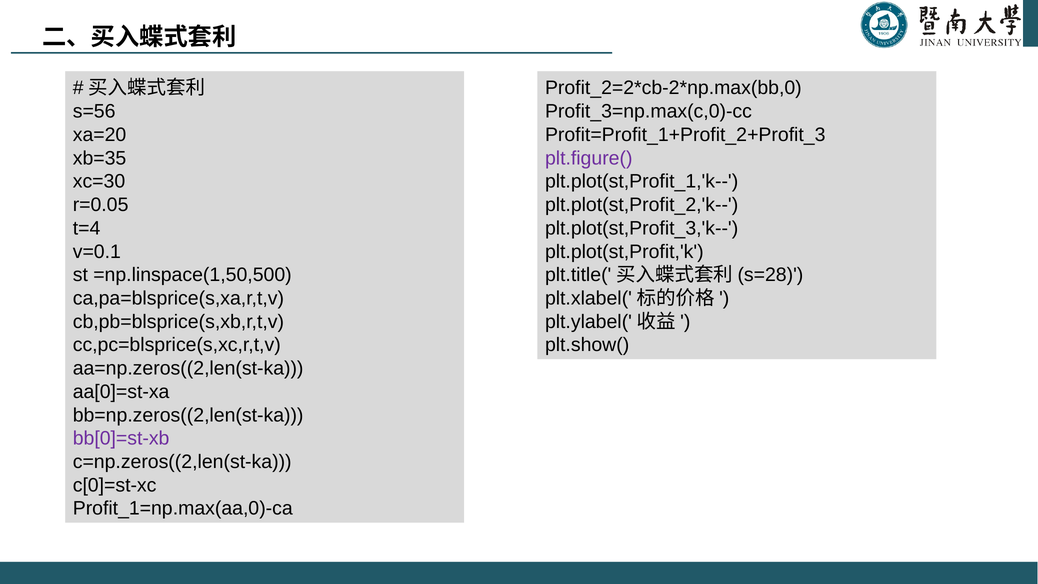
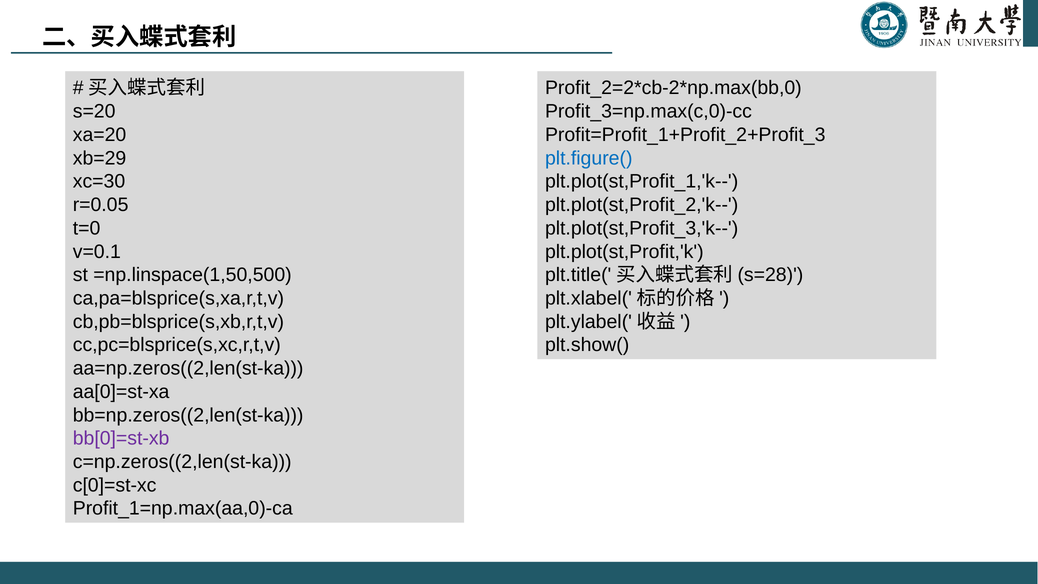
s=56: s=56 -> s=20
xb=35: xb=35 -> xb=29
plt.figure( colour: purple -> blue
t=4: t=4 -> t=0
